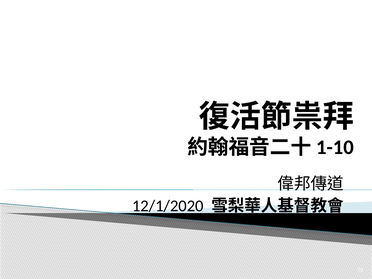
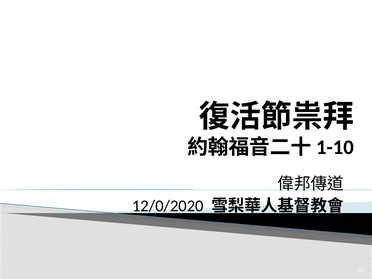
12/1/2020: 12/1/2020 -> 12/0/2020
